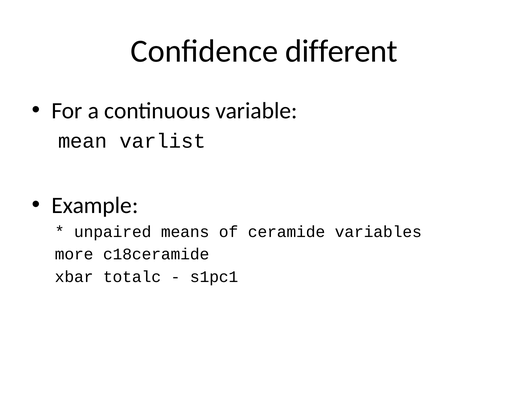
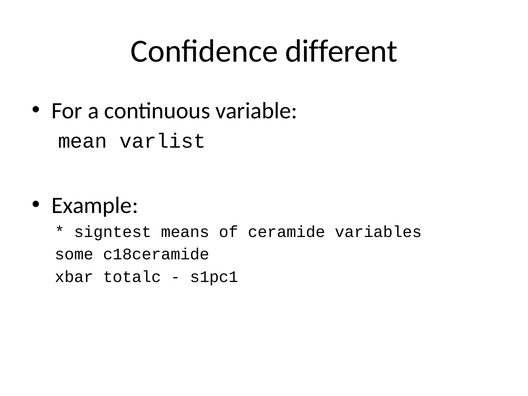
unpaired: unpaired -> signtest
more: more -> some
